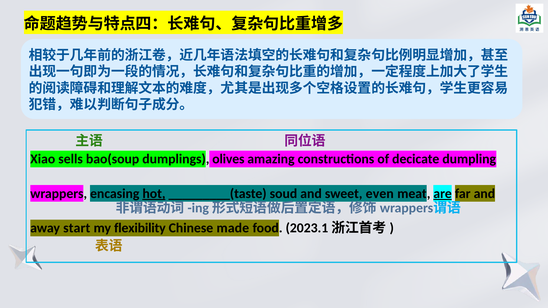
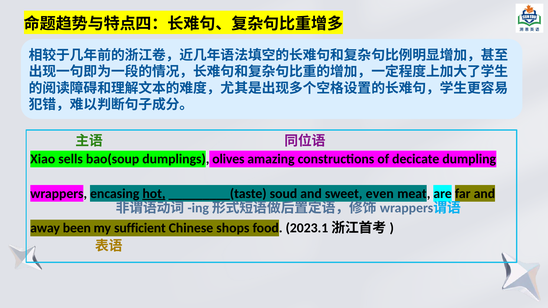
are underline: present -> none
start: start -> been
flexibility: flexibility -> sufficient
made: made -> shops
